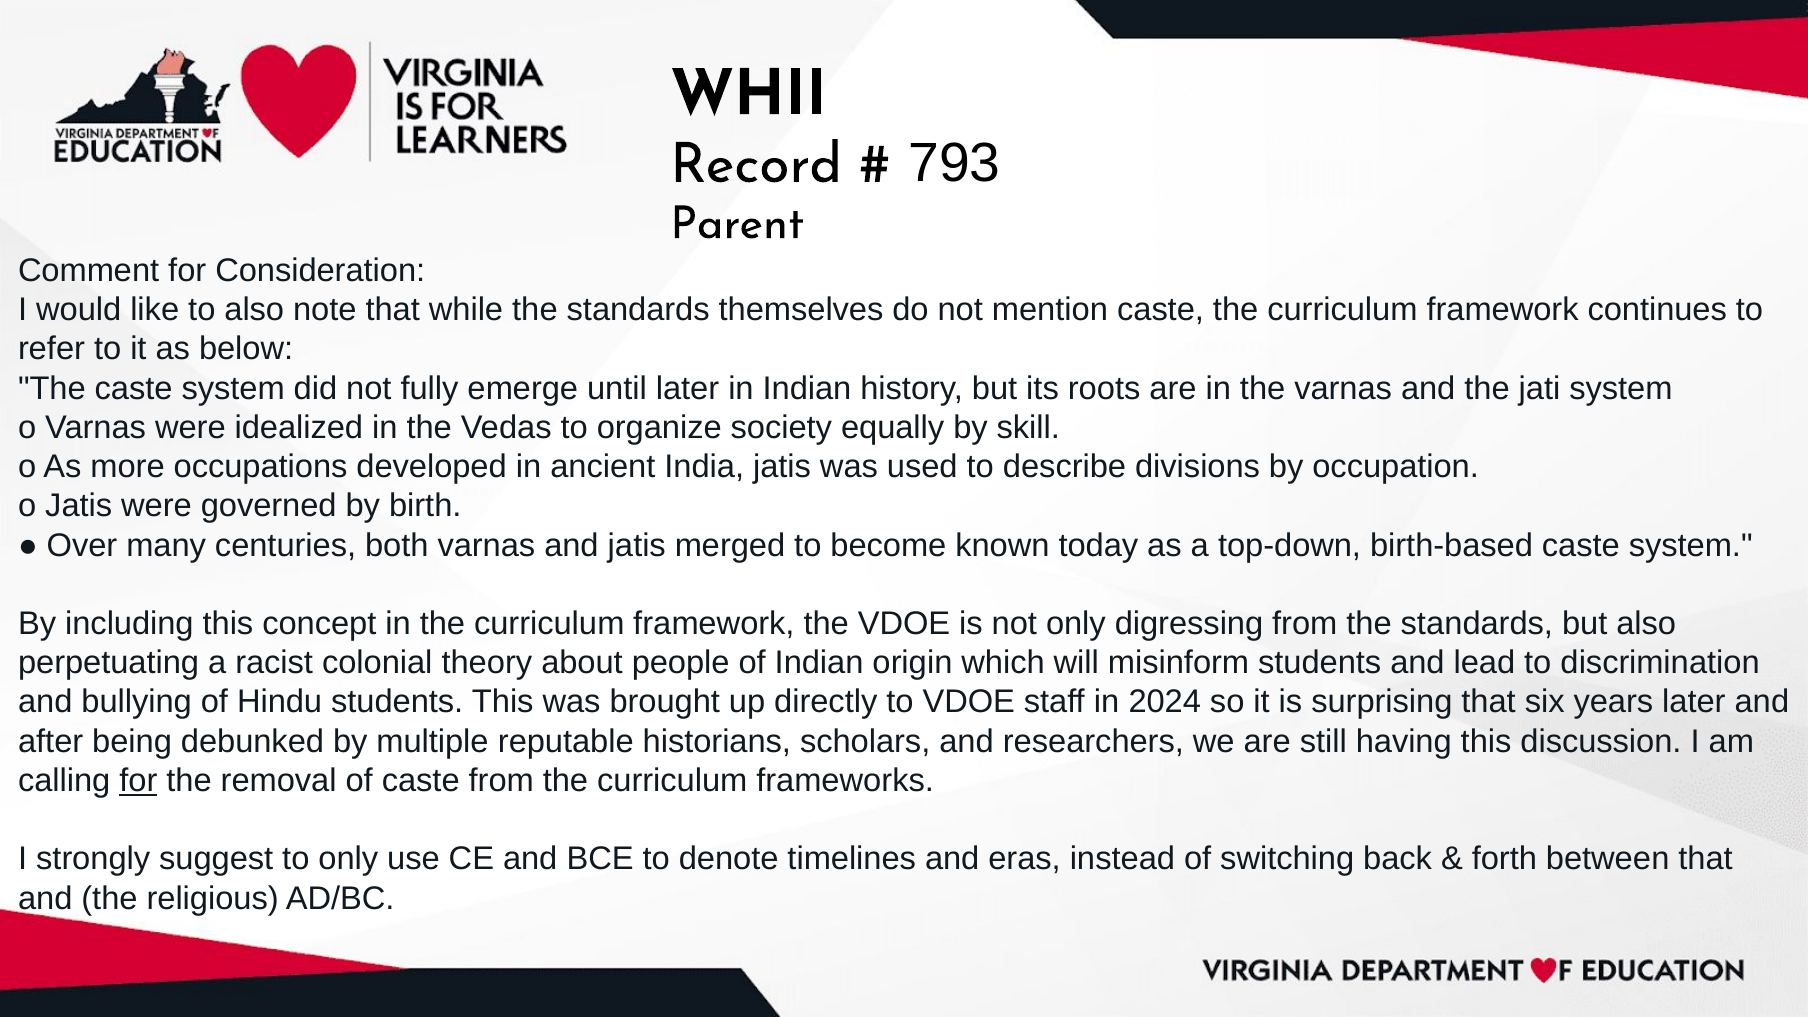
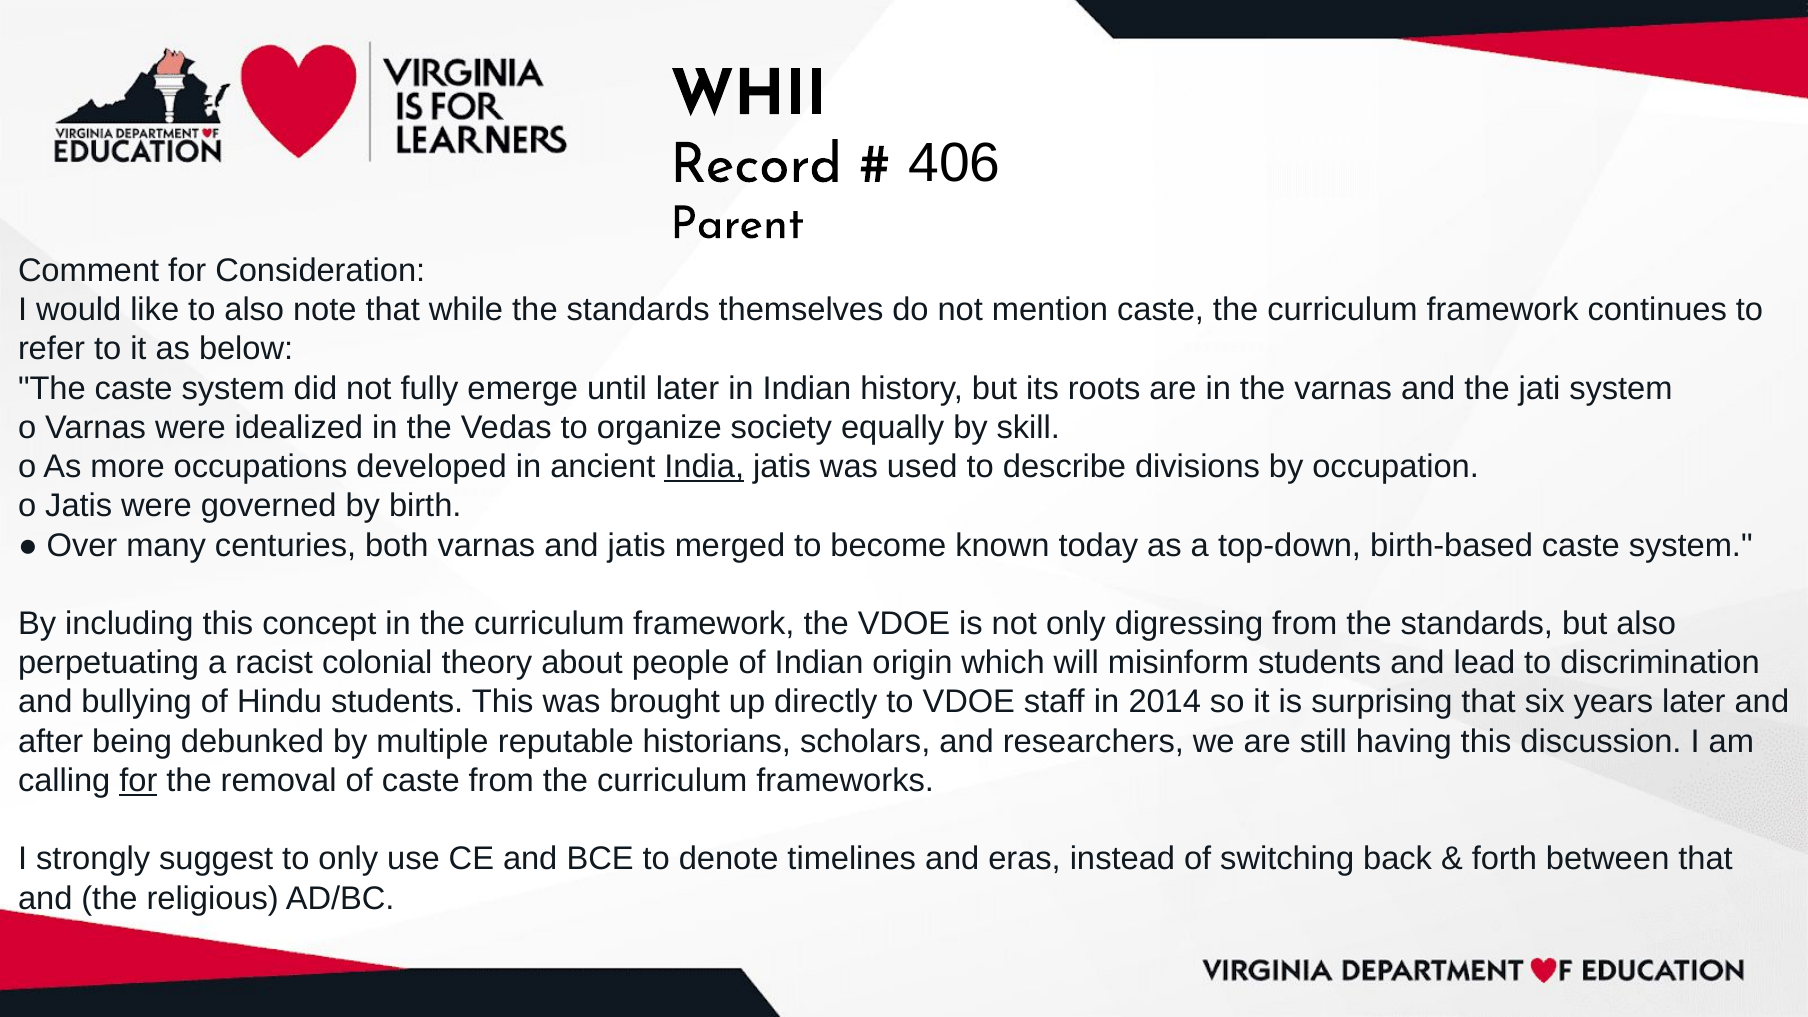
793: 793 -> 406
India underline: none -> present
2024: 2024 -> 2014
